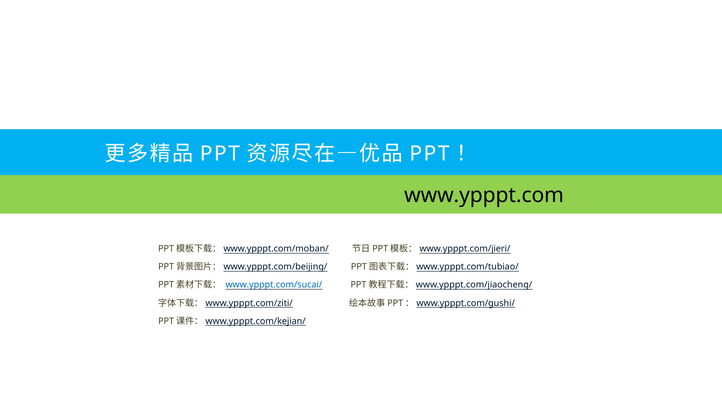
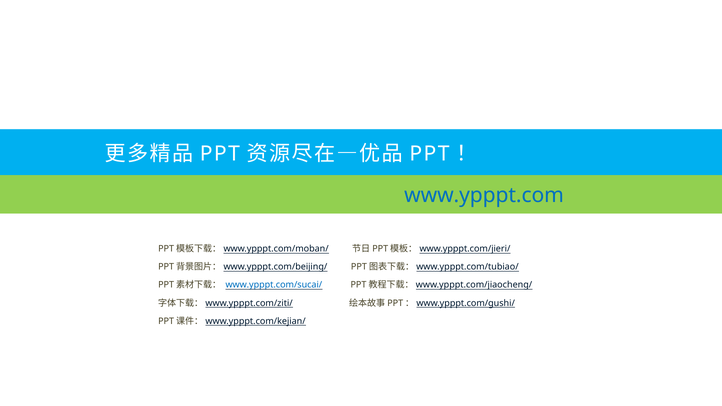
www.ypppt.com colour: black -> blue
